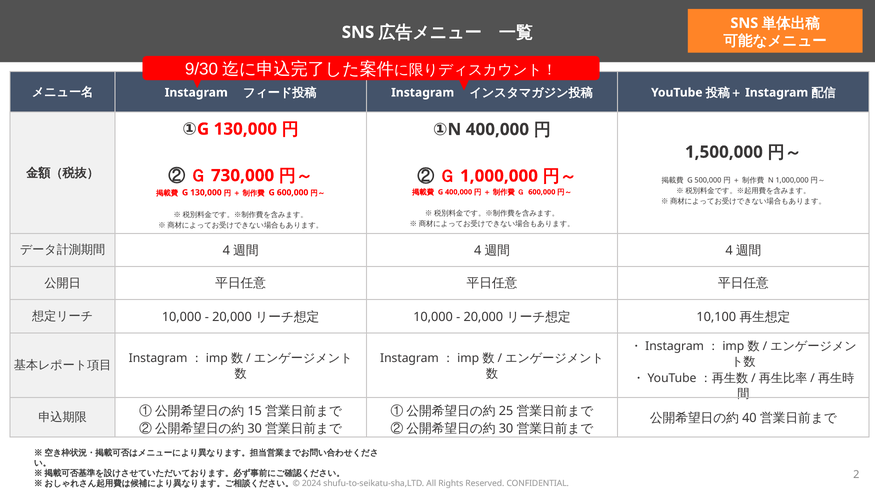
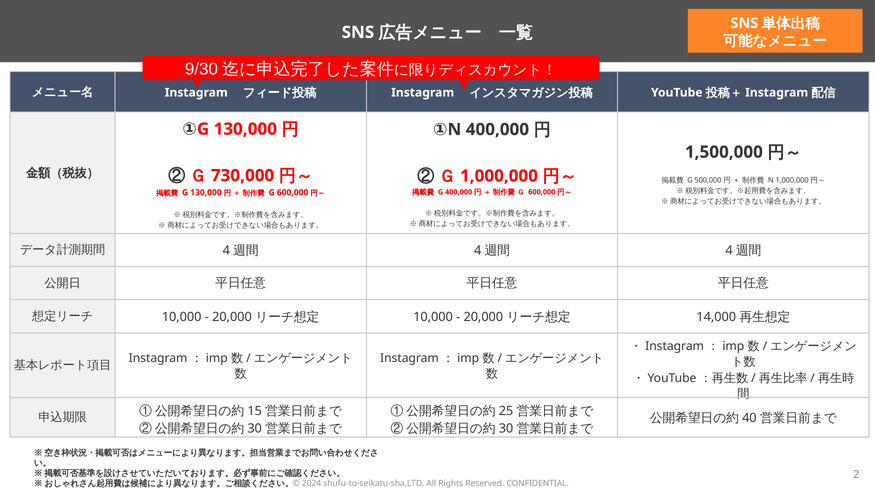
10,100: 10,100 -> 14,000
